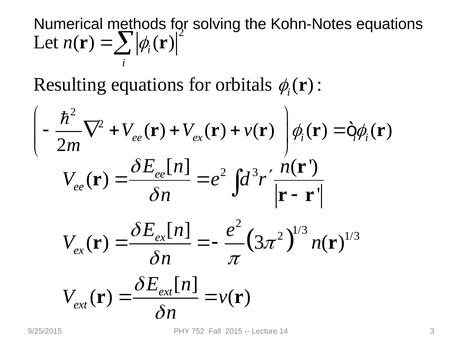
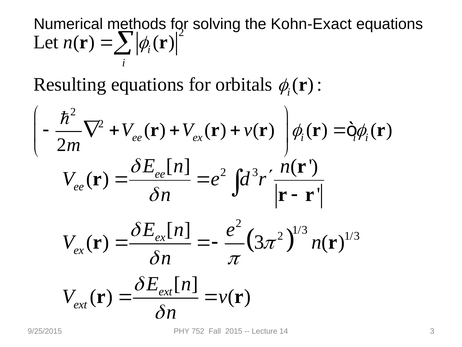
Kohn-Notes: Kohn-Notes -> Kohn-Exact
